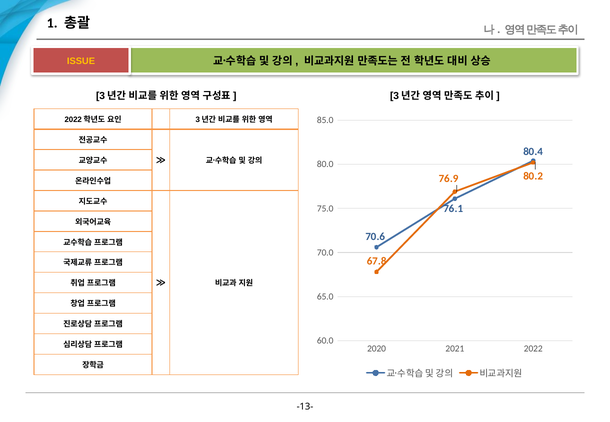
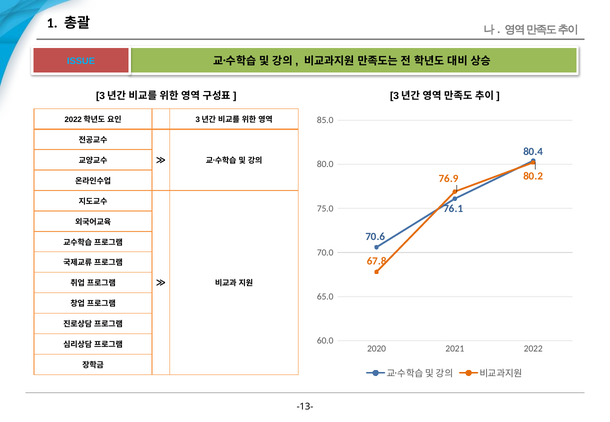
ISSUE colour: yellow -> light blue
